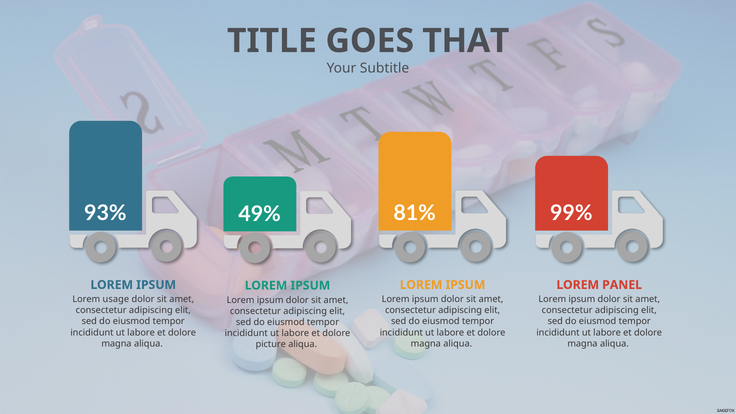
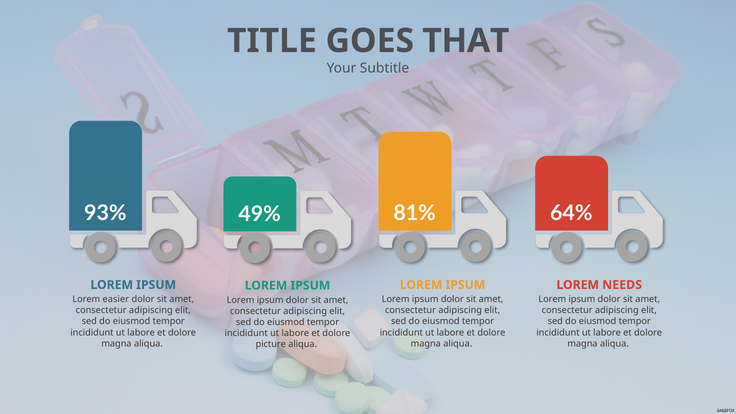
99%: 99% -> 64%
PANEL: PANEL -> NEEDS
usage: usage -> easier
